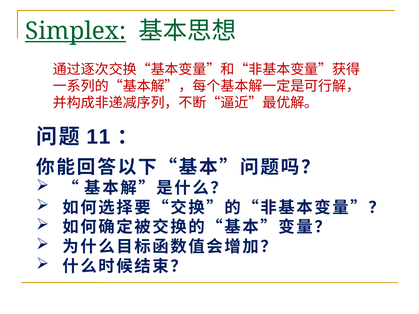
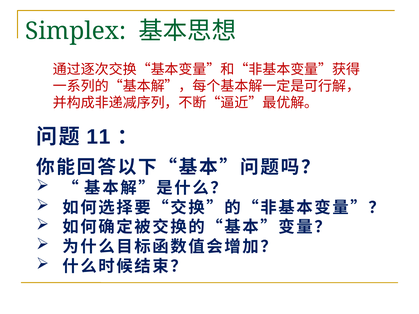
Simplex underline: present -> none
